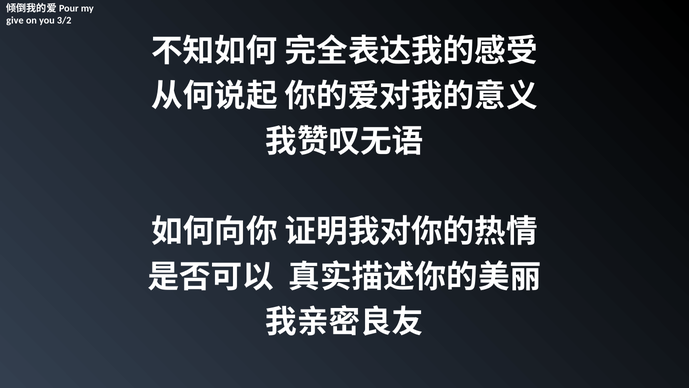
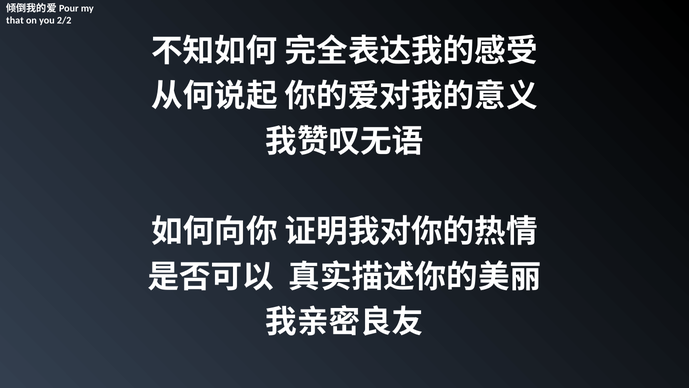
give: give -> that
3/2: 3/2 -> 2/2
